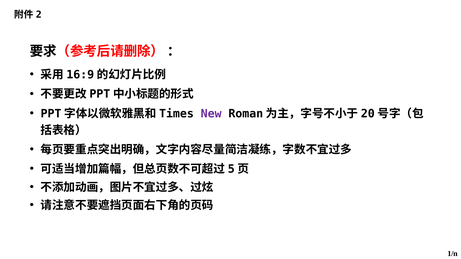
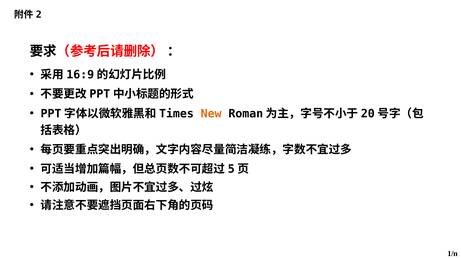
New colour: purple -> orange
